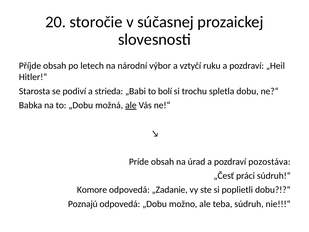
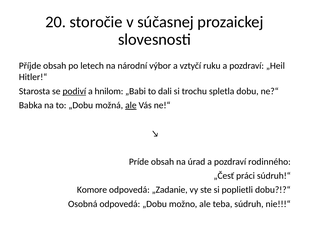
podiví underline: none -> present
strieda: strieda -> hnilom
bolí: bolí -> dali
pozostáva: pozostáva -> rodinného
Poznajú: Poznajú -> Osobná
